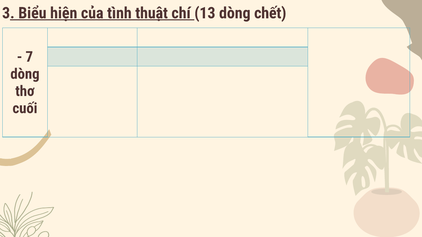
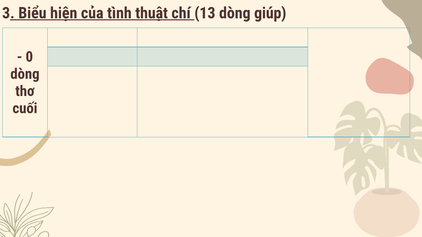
chết: chết -> giúp
7: 7 -> 0
